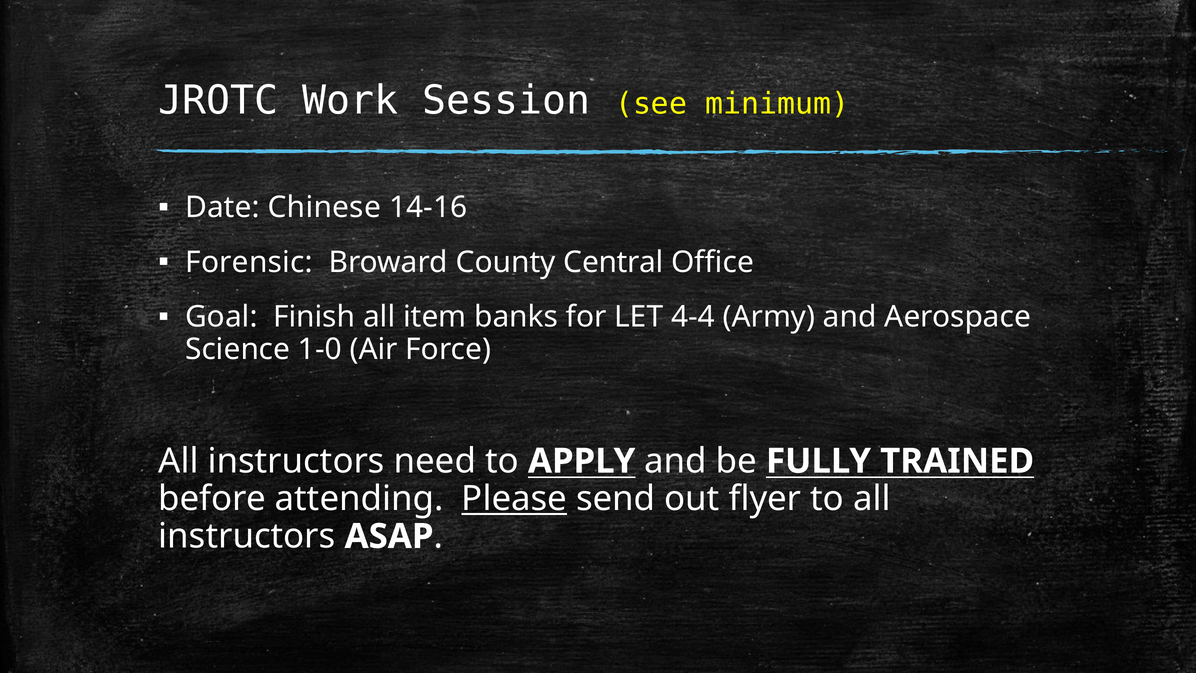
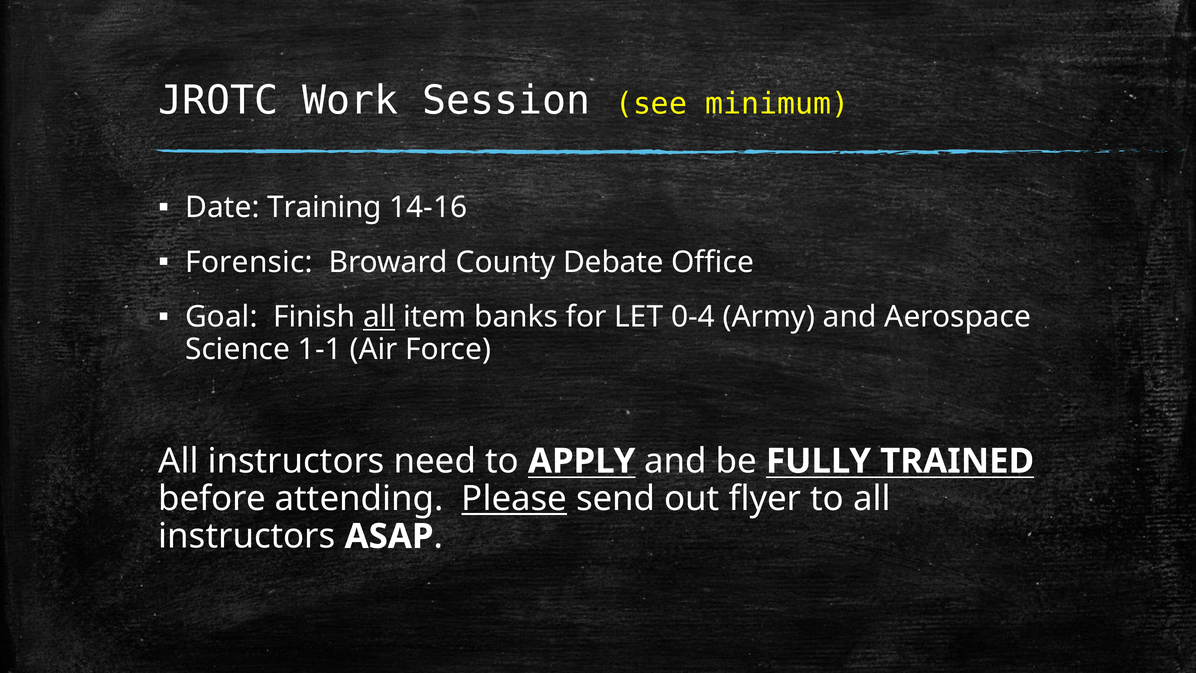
Chinese: Chinese -> Training
Central: Central -> Debate
all at (379, 317) underline: none -> present
4-4: 4-4 -> 0-4
1-0: 1-0 -> 1-1
